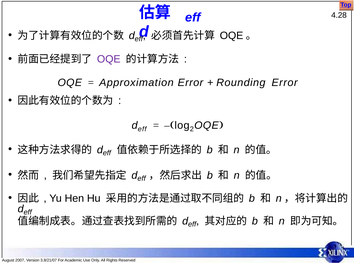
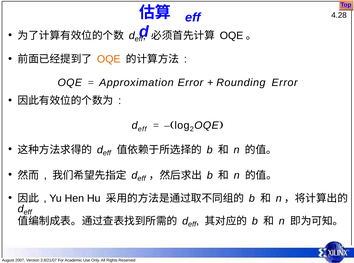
OQE at (109, 59) colour: purple -> orange
